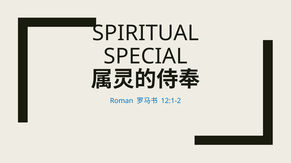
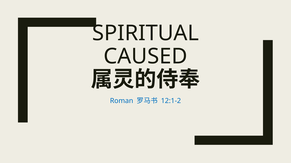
SPECIAL: SPECIAL -> CAUSED
